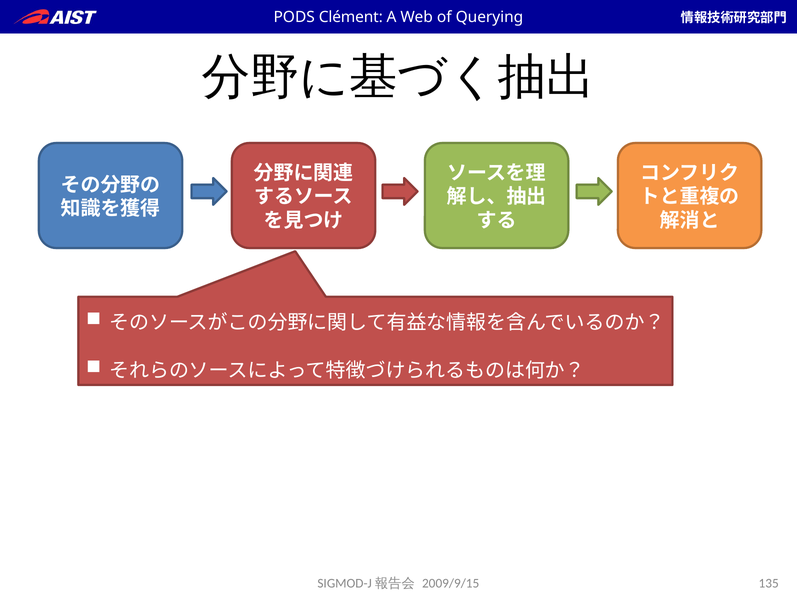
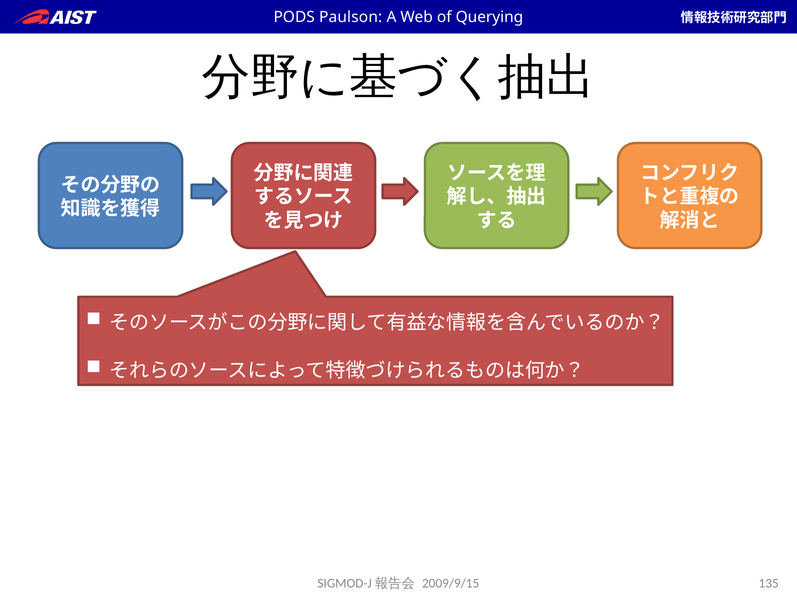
Clément: Clément -> Paulson
